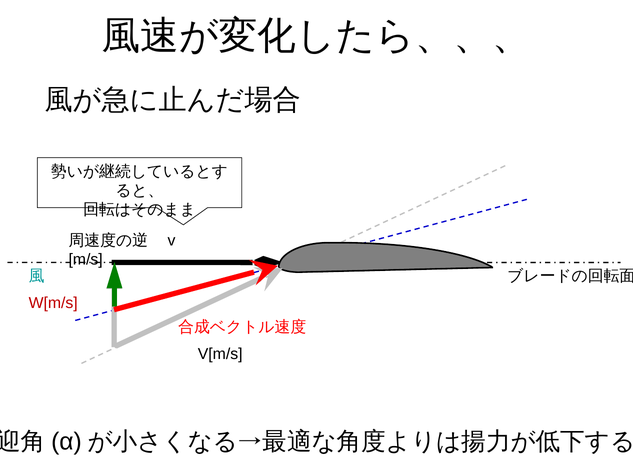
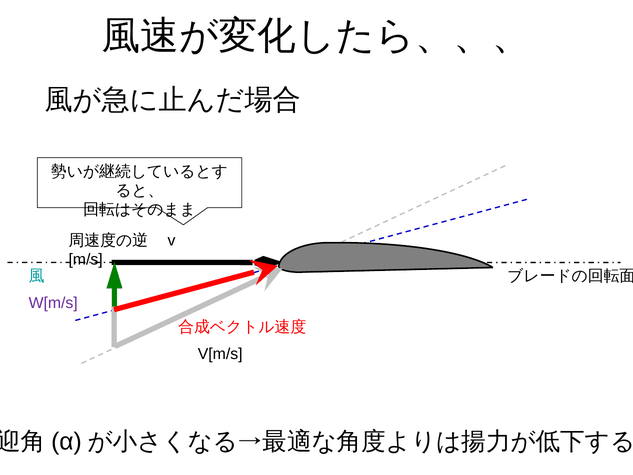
W[m/s colour: red -> purple
